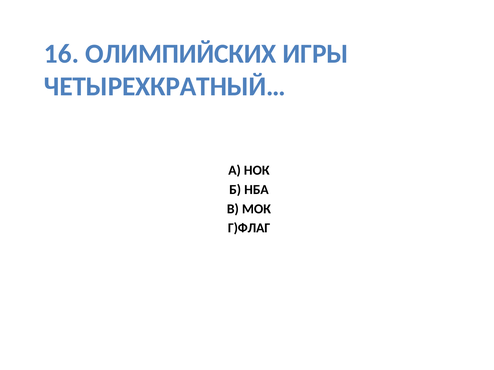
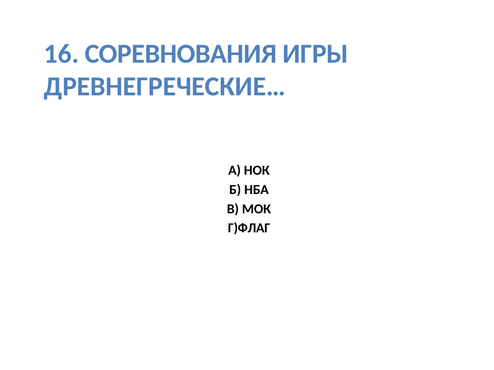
ОЛИМПИЙСКИХ: ОЛИМПИЙСКИХ -> СОРЕВНОВАНИЯ
ЧЕТЫРЕХКРАТНЫЙ…: ЧЕТЫРЕХКРАТНЫЙ… -> ДРЕВНЕГРЕЧЕСКИЕ…
